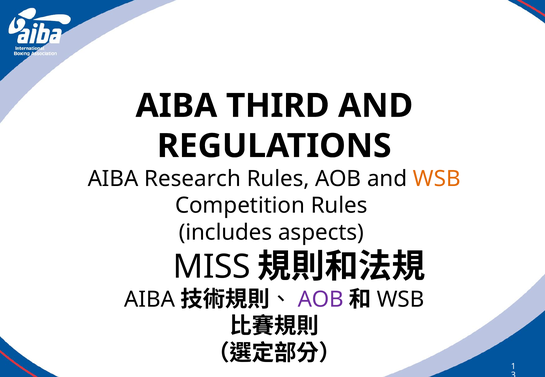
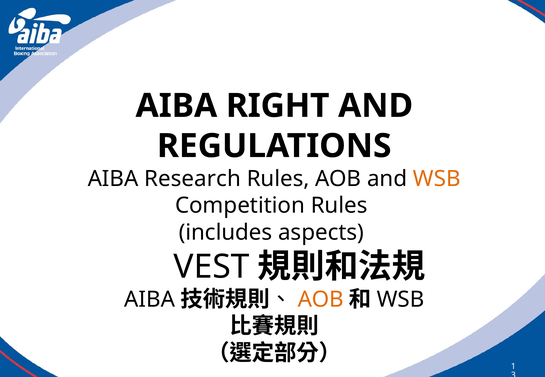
THIRD: THIRD -> RIGHT
MISS: MISS -> VEST
AOB at (321, 300) colour: purple -> orange
